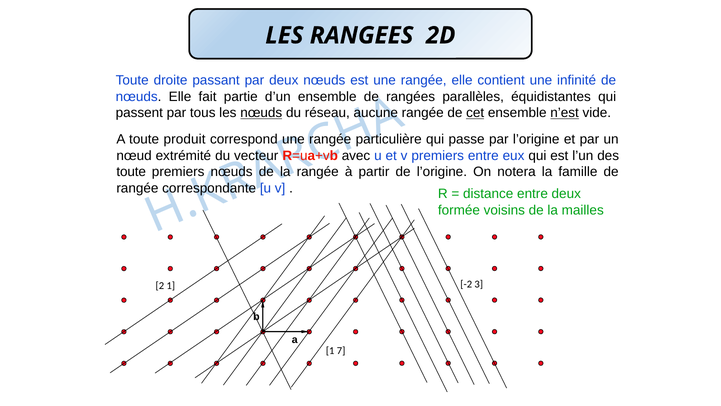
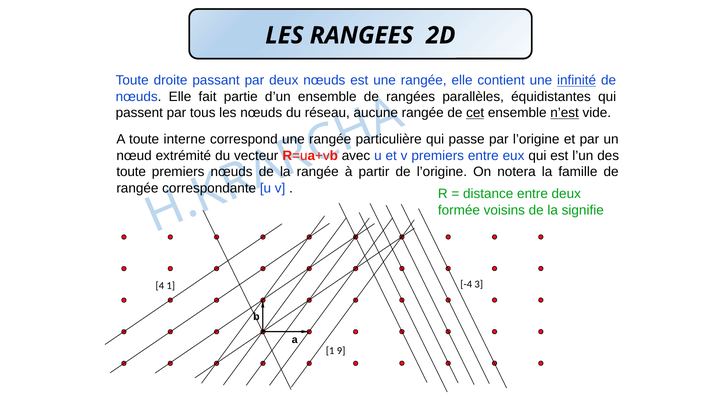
infinité underline: none -> present
nœuds at (261, 113) underline: present -> none
produit: produit -> interne
mailles: mailles -> signifie
-2: -2 -> -4
2: 2 -> 4
7: 7 -> 9
